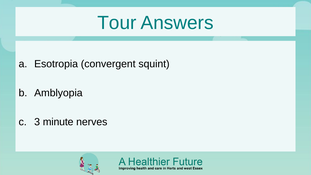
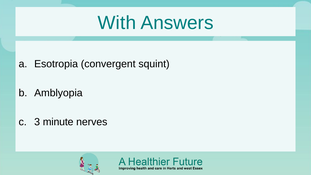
Tour: Tour -> With
